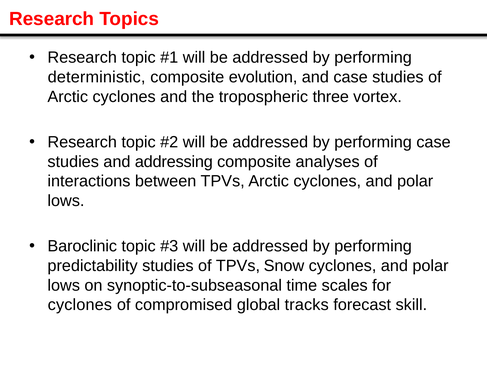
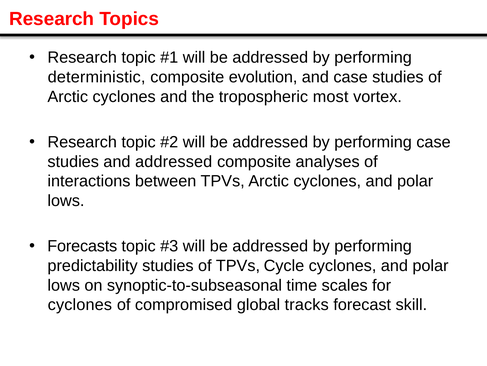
three: three -> most
and addressing: addressing -> addressed
Baroclinic: Baroclinic -> Forecasts
Snow: Snow -> Cycle
